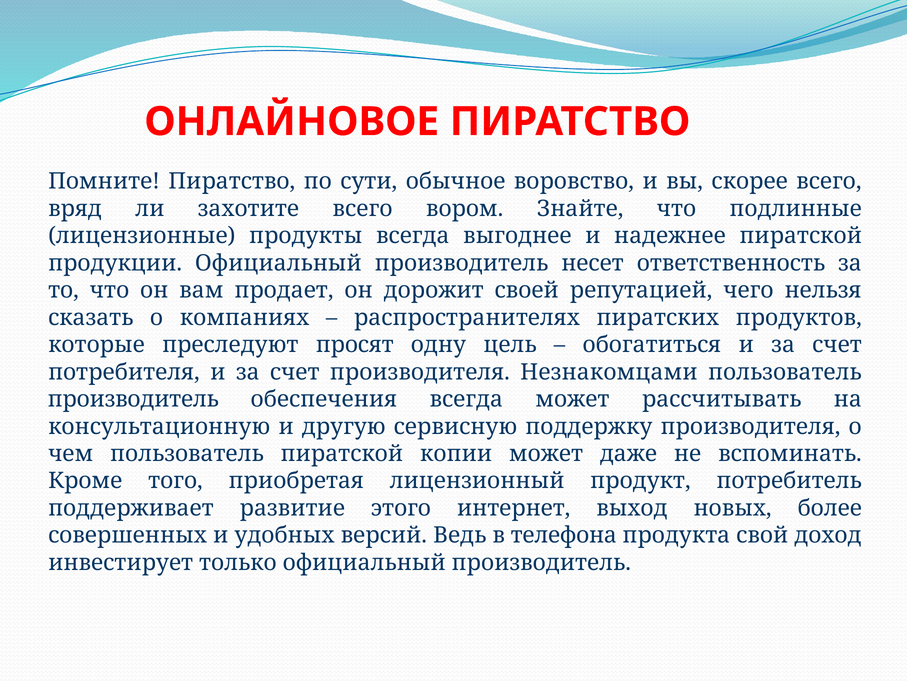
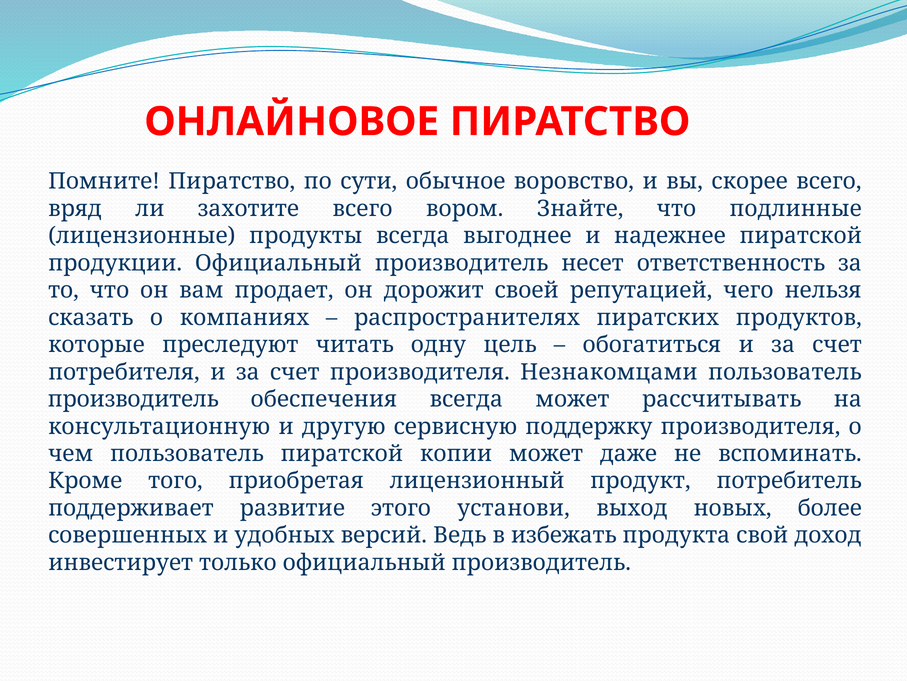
просят: просят -> читать
интернет: интернет -> установи
телефона: телефона -> избежать
